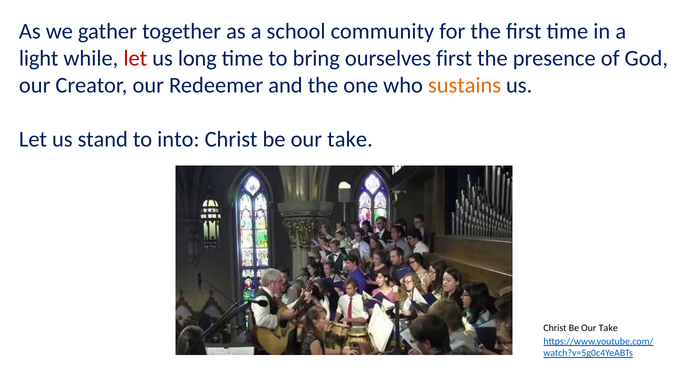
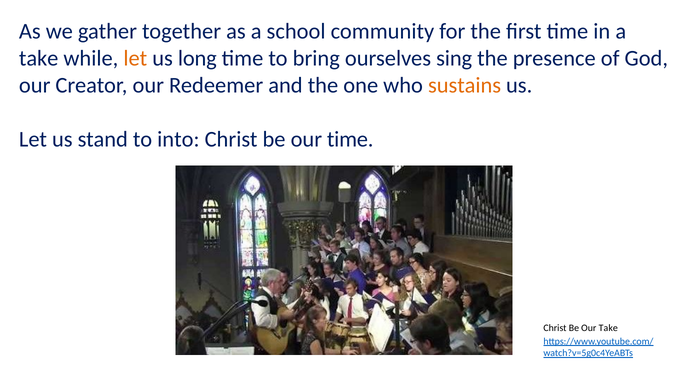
light at (39, 58): light -> take
let at (135, 58) colour: red -> orange
ourselves first: first -> sing
take at (350, 139): take -> time
